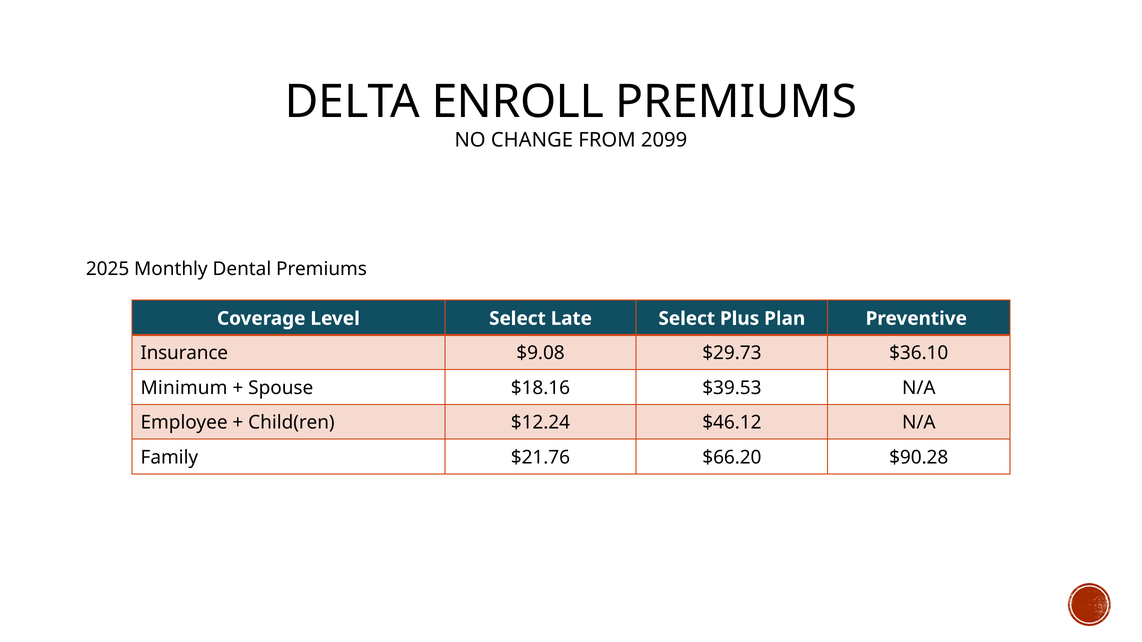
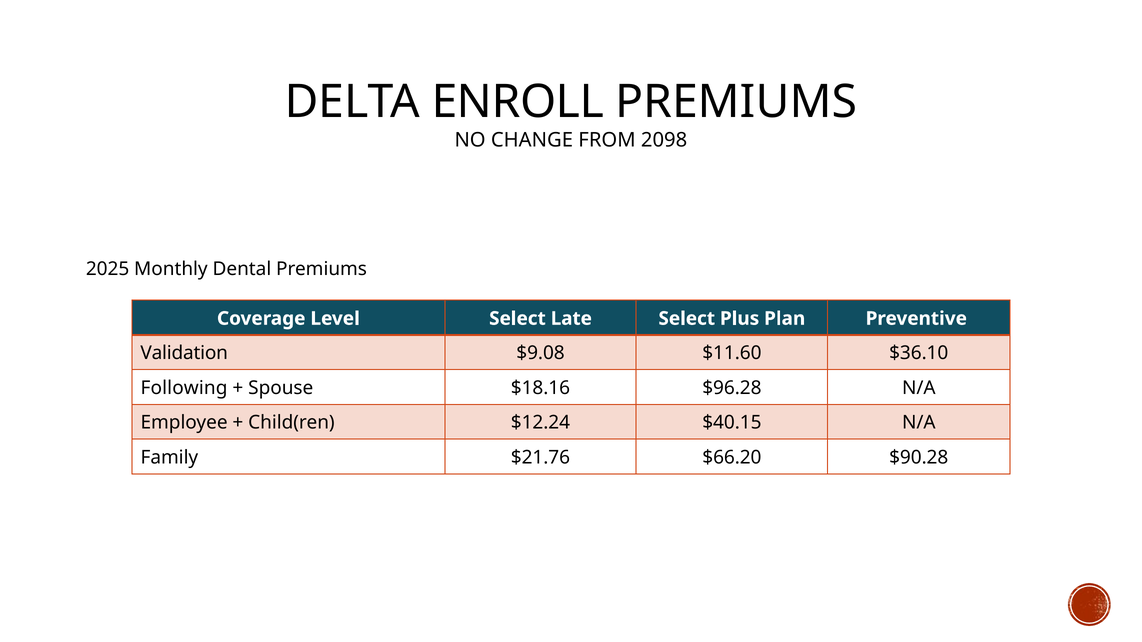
2099: 2099 -> 2098
Insurance: Insurance -> Validation
$29.73: $29.73 -> $11.60
Minimum: Minimum -> Following
$39.53: $39.53 -> $96.28
$46.12: $46.12 -> $40.15
